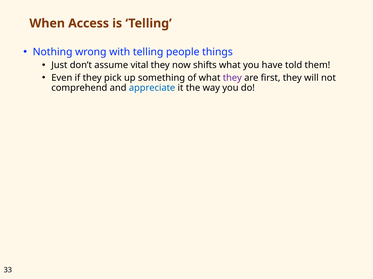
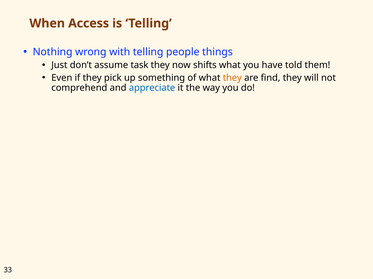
vital: vital -> task
they at (232, 78) colour: purple -> orange
first: first -> find
